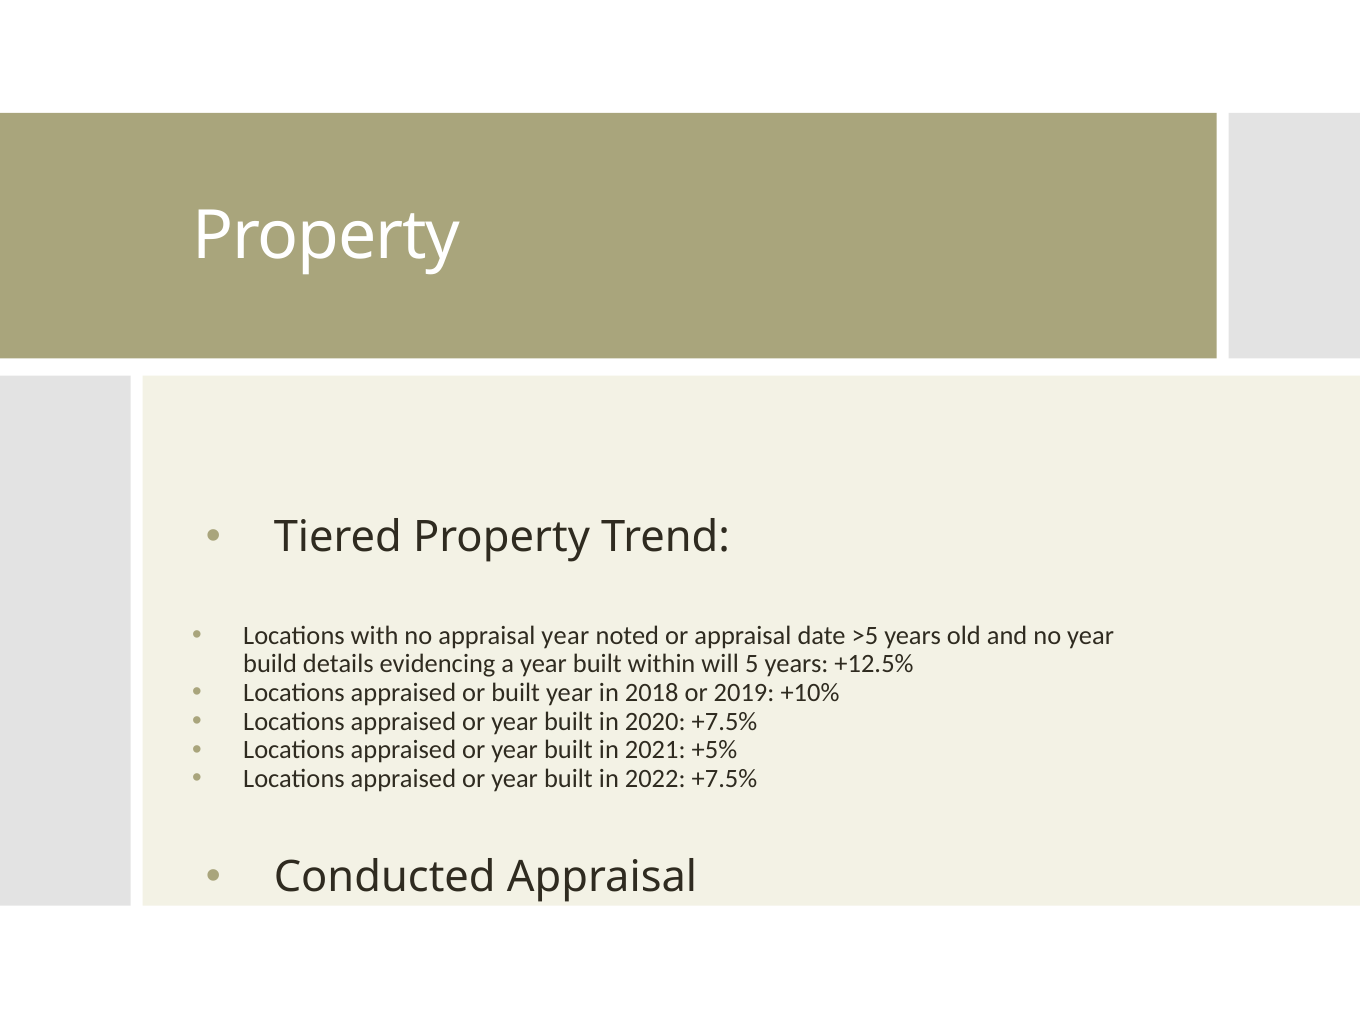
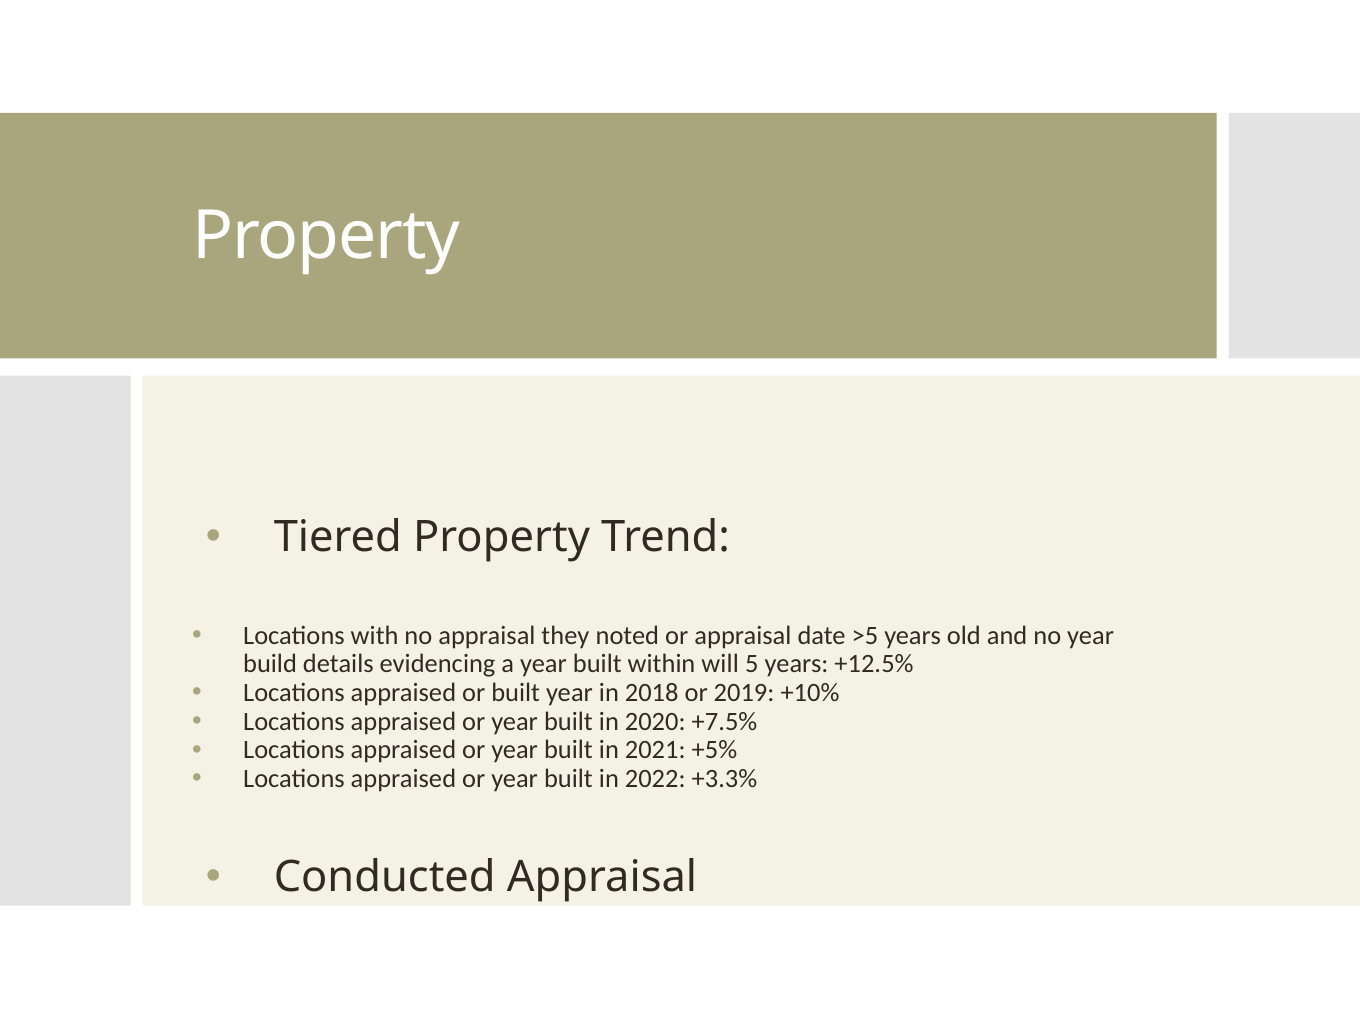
appraisal year: year -> they
2022 +7.5%: +7.5% -> +3.3%
